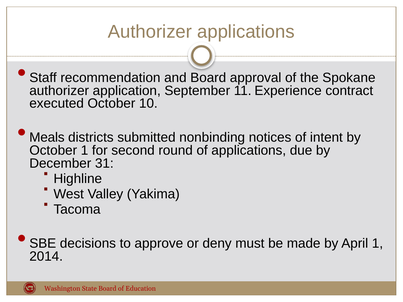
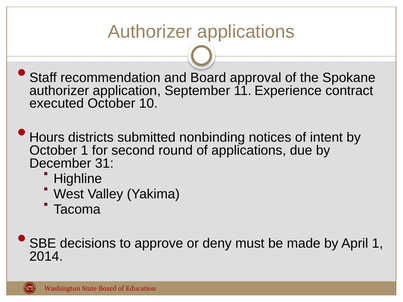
Meals: Meals -> Hours
